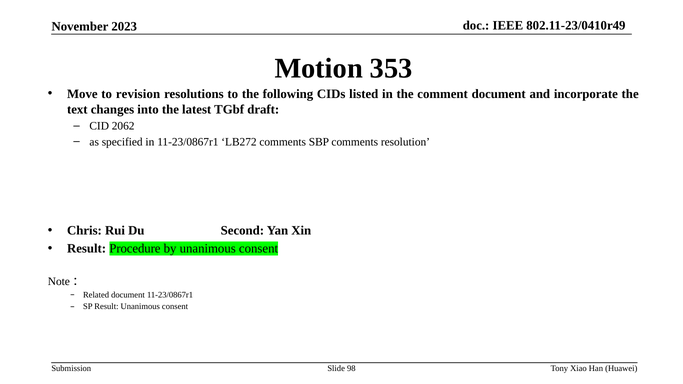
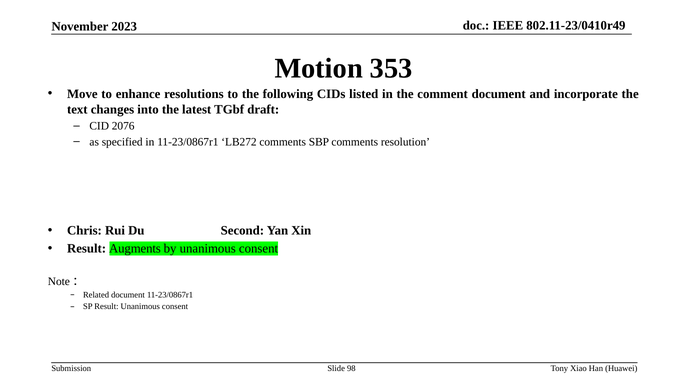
revision: revision -> enhance
2062: 2062 -> 2076
Procedure: Procedure -> Augments
